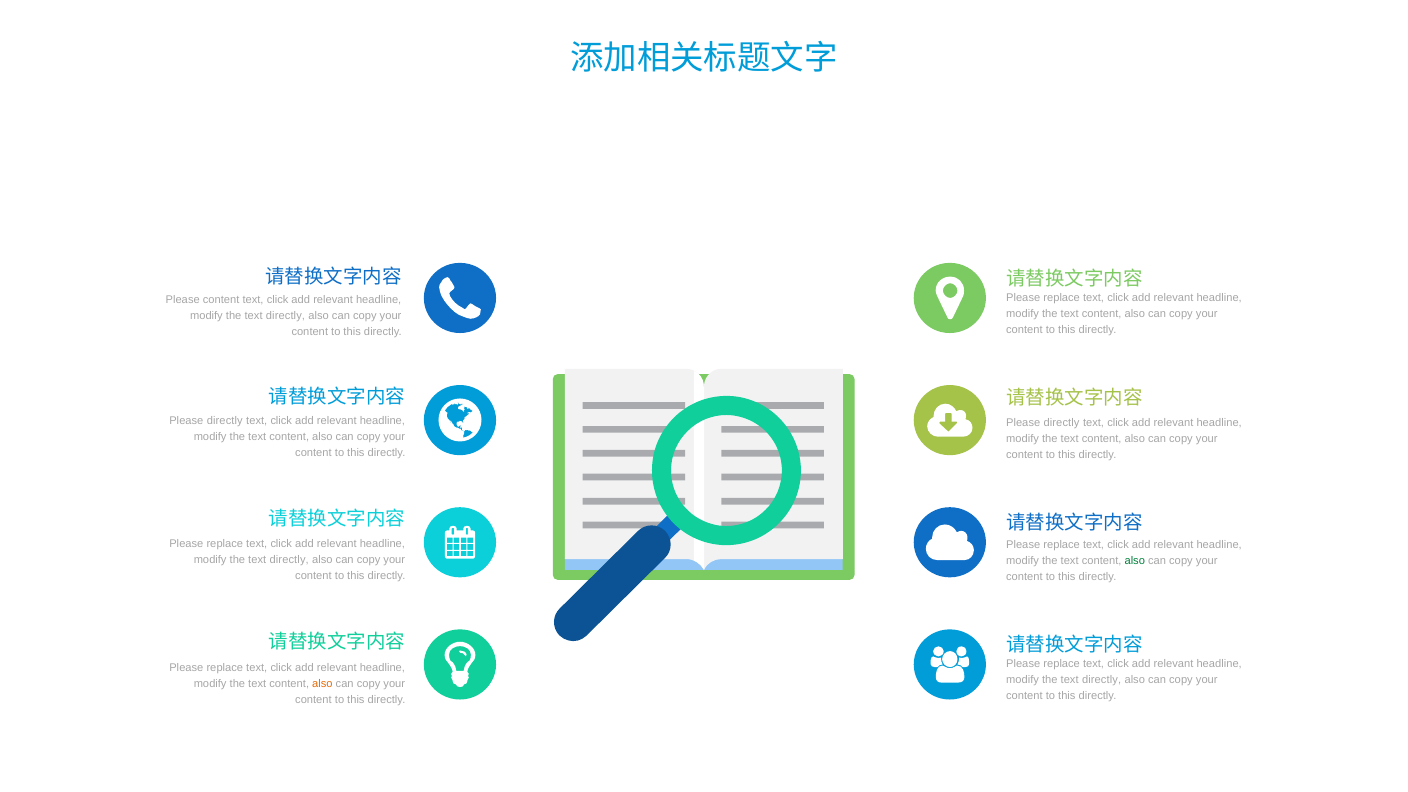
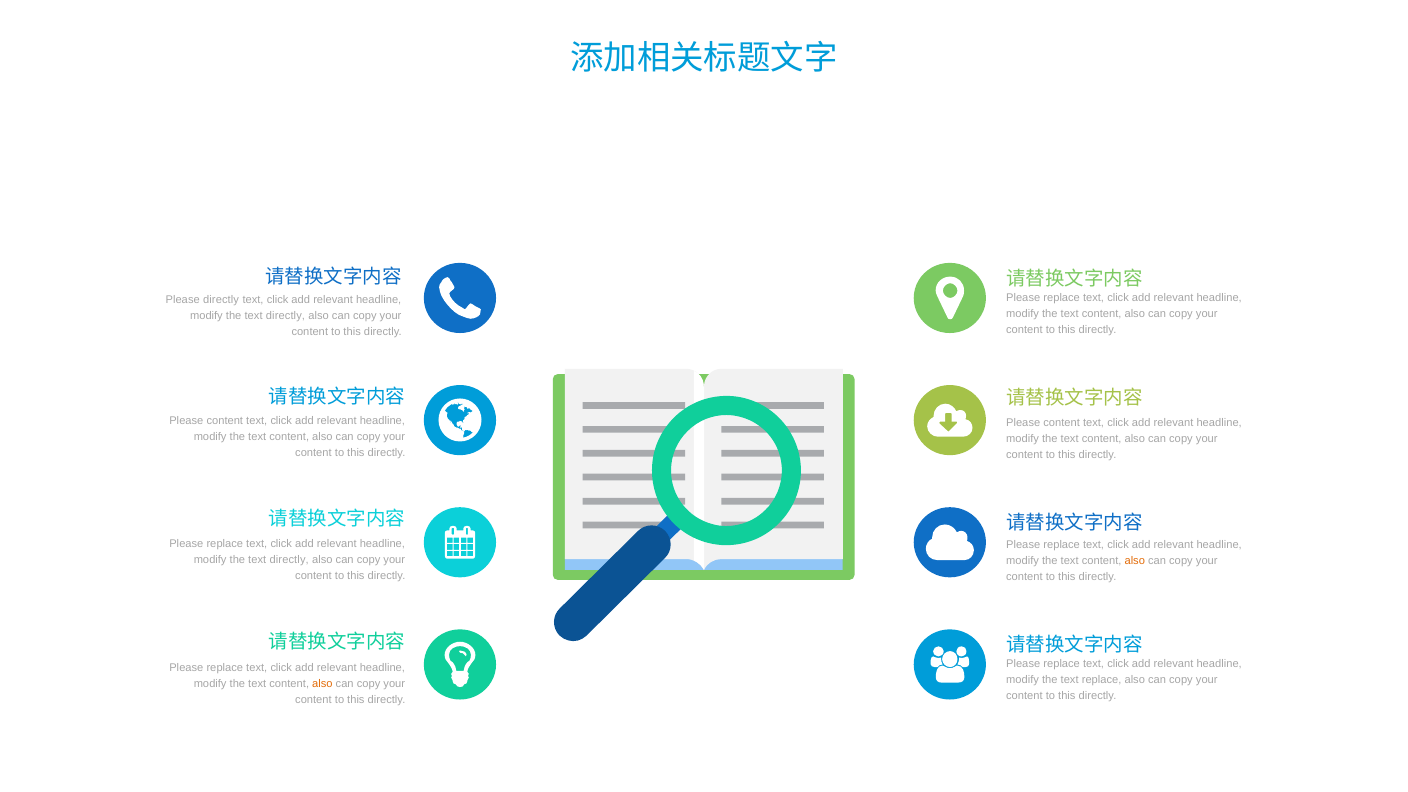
Please content: content -> directly
directly at (225, 421): directly -> content
directly at (1062, 423): directly -> content
also at (1135, 561) colour: green -> orange
directly at (1102, 680): directly -> replace
